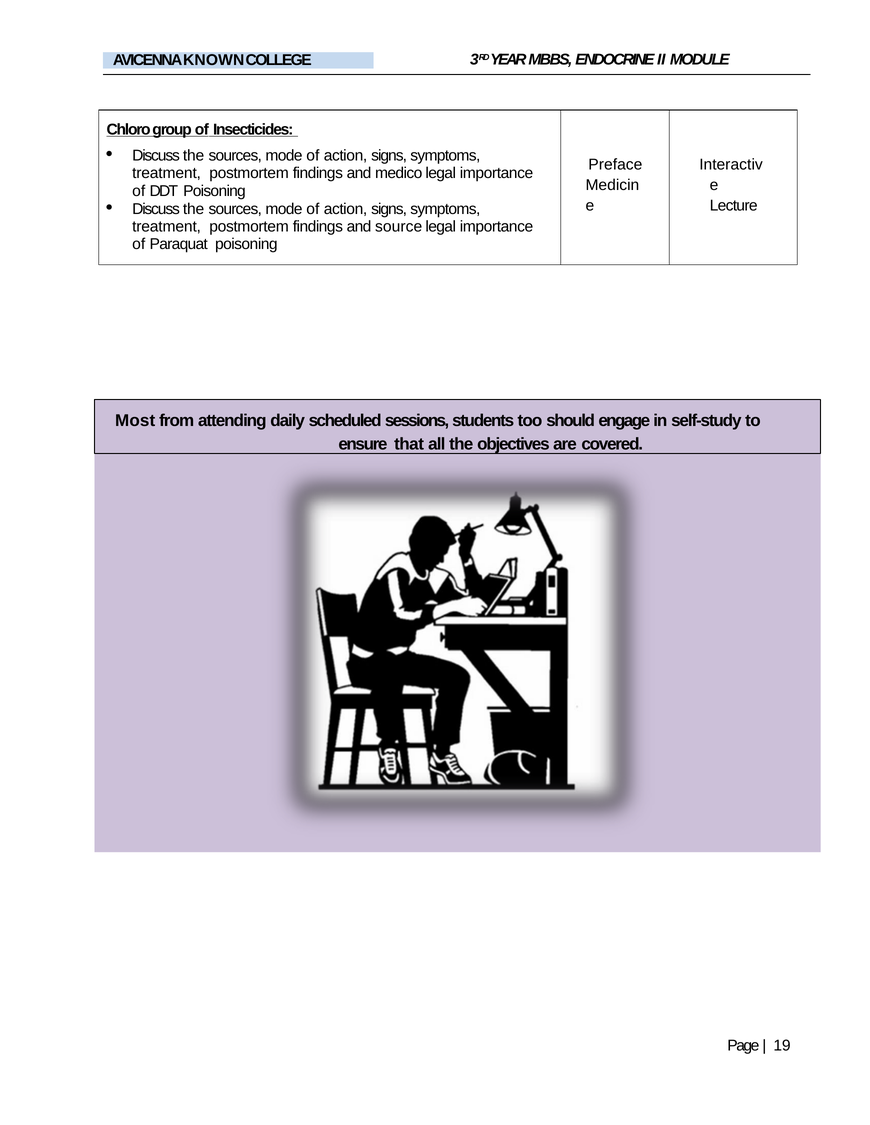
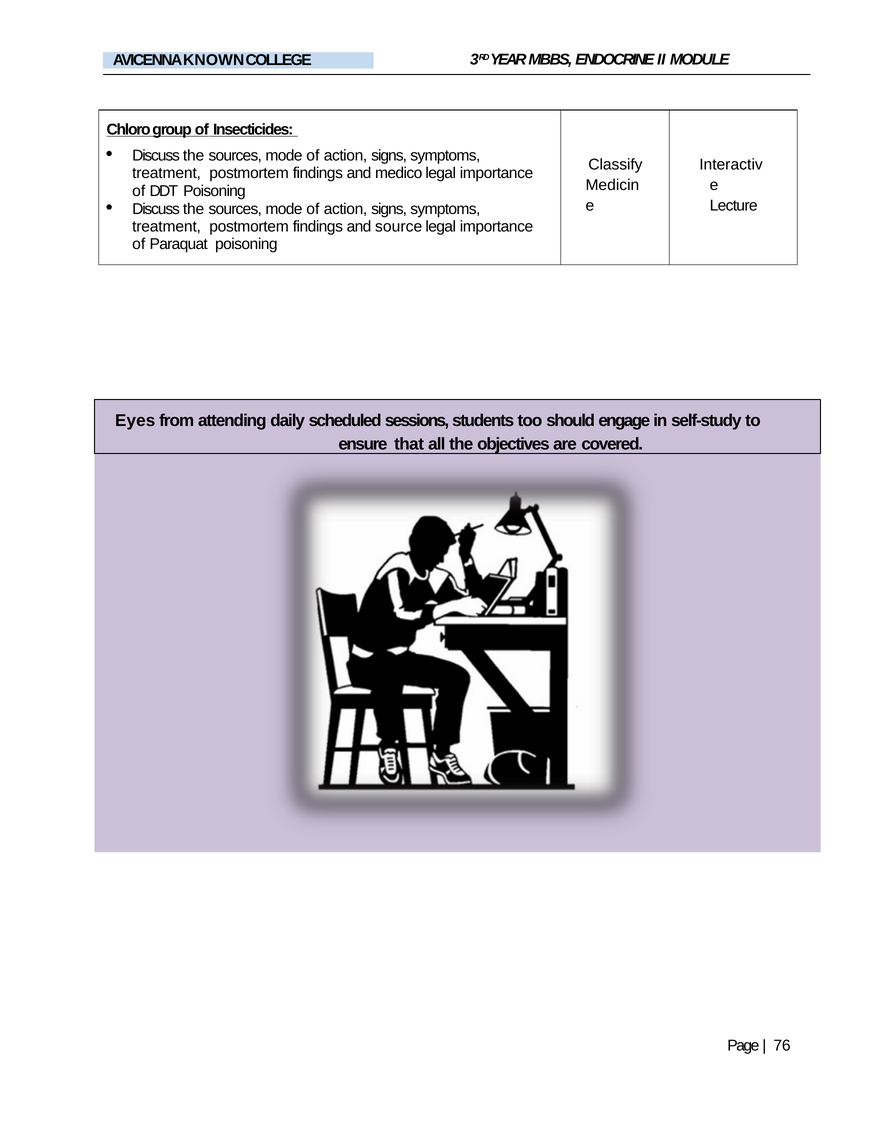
Preface: Preface -> Classify
Most: Most -> Eyes
19: 19 -> 76
